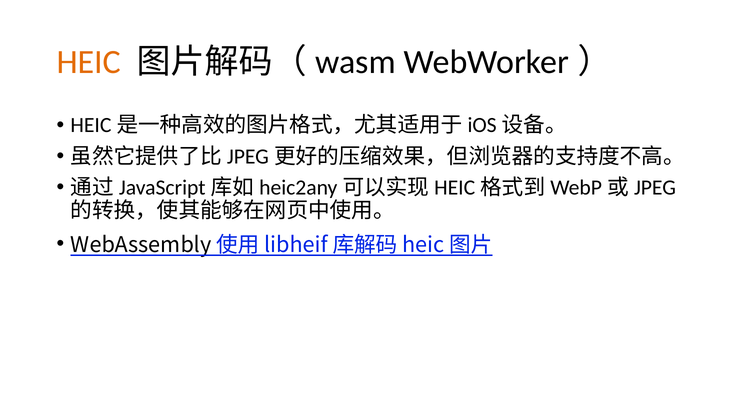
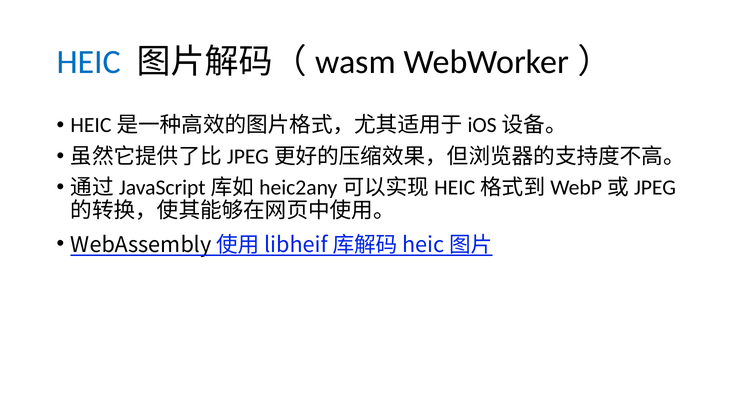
HEIC at (89, 62) colour: orange -> blue
